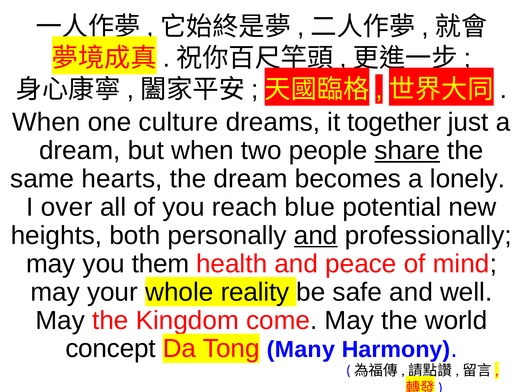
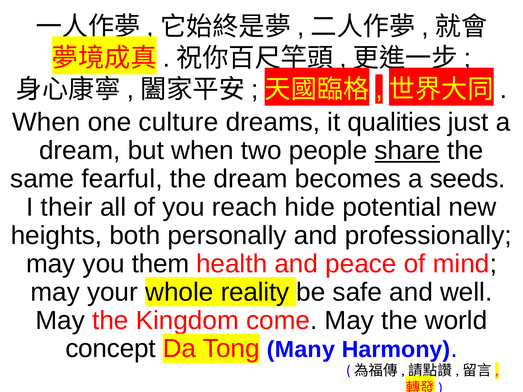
together: together -> qualities
hearts: hearts -> fearful
lonely: lonely -> seeds
over: over -> their
blue: blue -> hide
and at (316, 236) underline: present -> none
